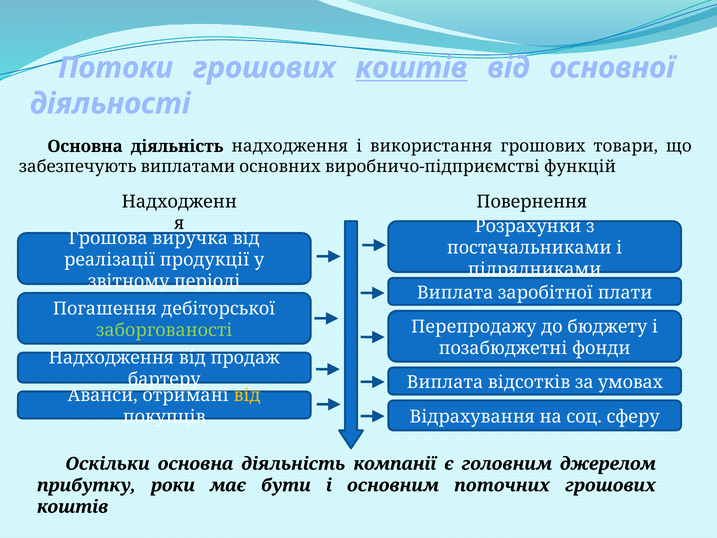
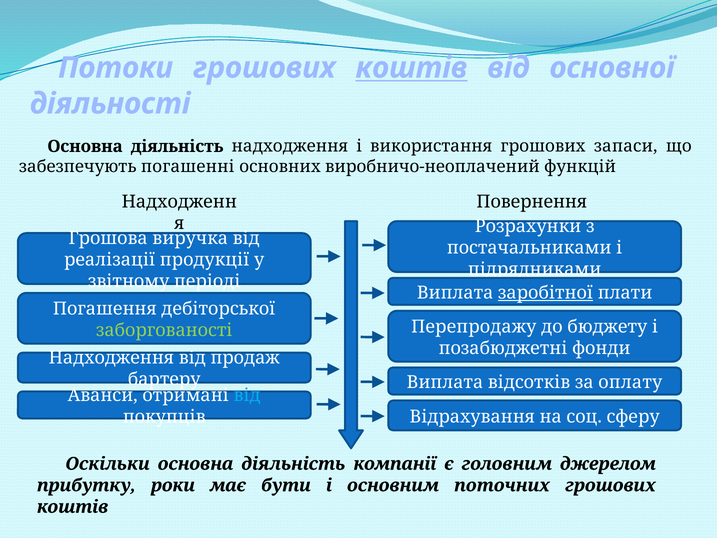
товари: товари -> запаси
виплатами: виплатами -> погашенні
виробничо-підприємстві: виробничо-підприємстві -> виробничо-неоплачений
заробітної underline: none -> present
умовах: умовах -> оплату
від at (247, 395) colour: yellow -> light blue
